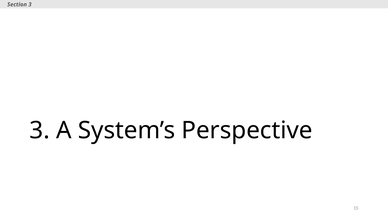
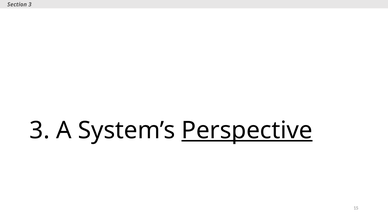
Perspective underline: none -> present
